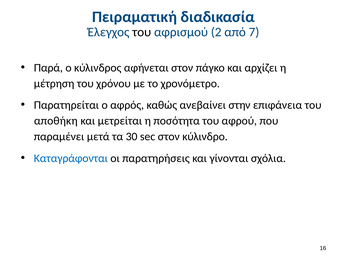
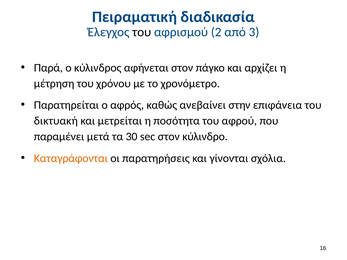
7: 7 -> 3
αποθήκη: αποθήκη -> δικτυακή
Καταγράφονται colour: blue -> orange
